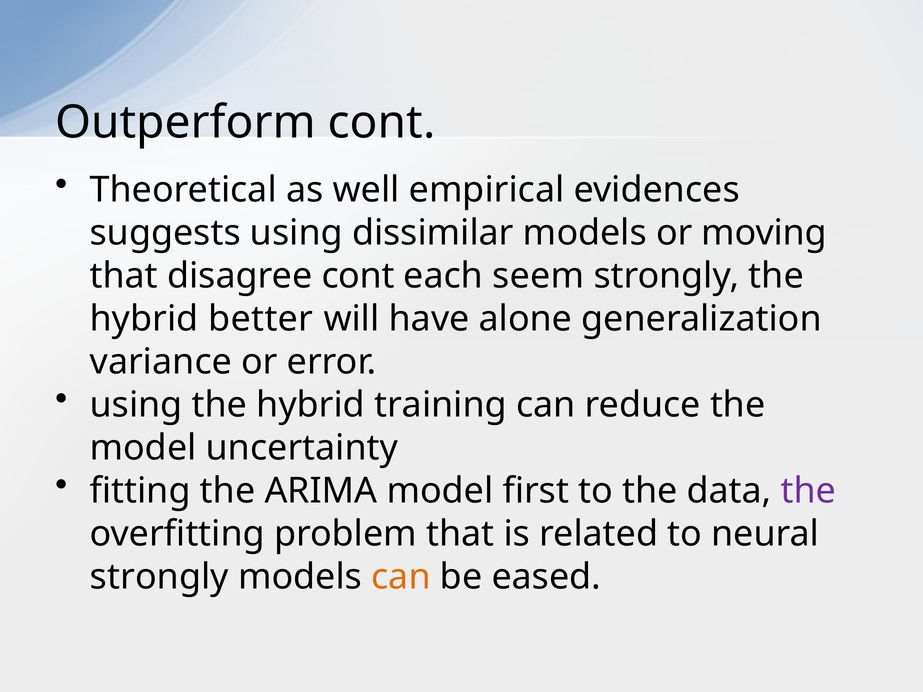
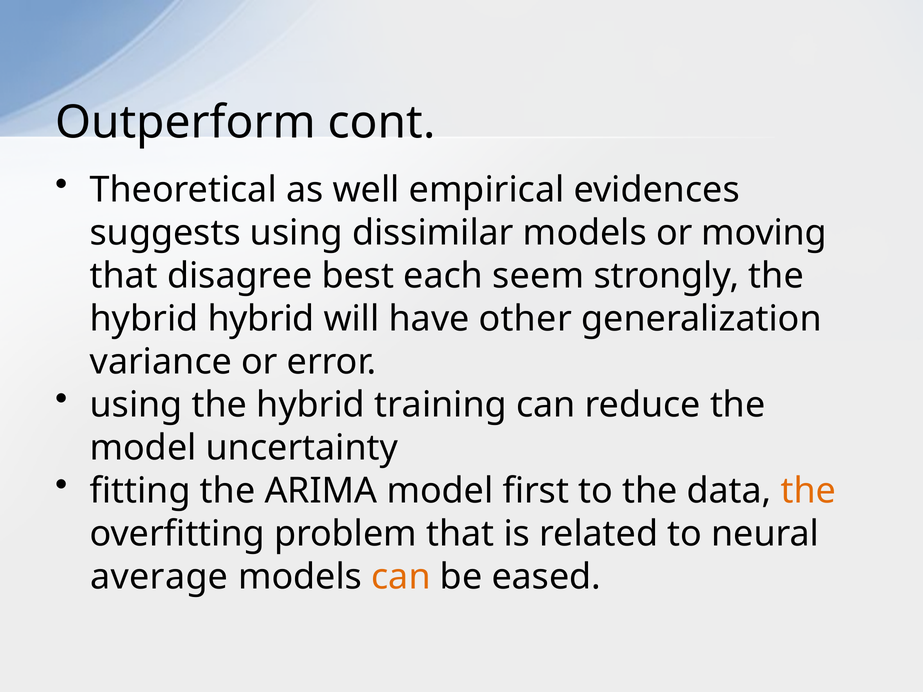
disagree cont: cont -> best
hybrid better: better -> hybrid
alone: alone -> other
the at (809, 491) colour: purple -> orange
strongly at (159, 577): strongly -> average
